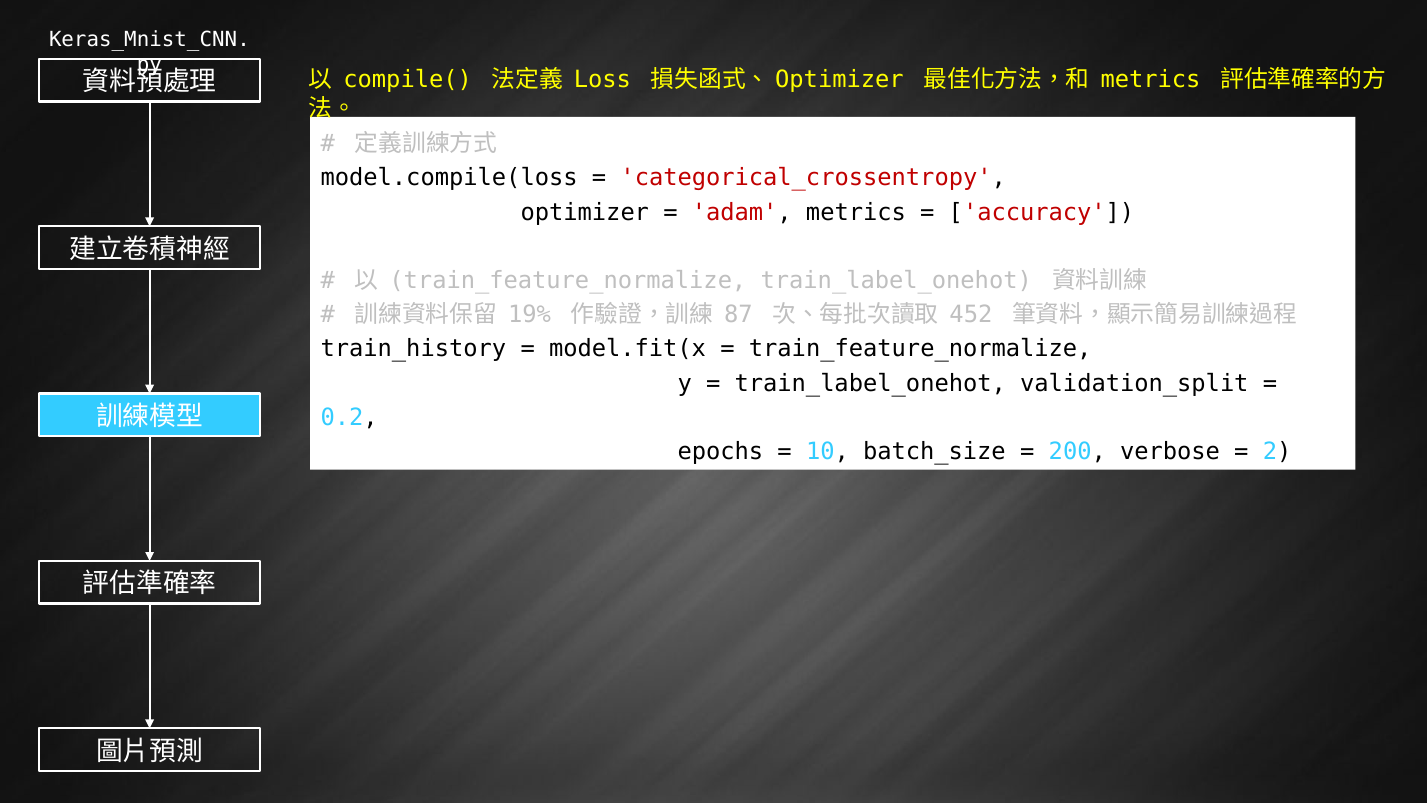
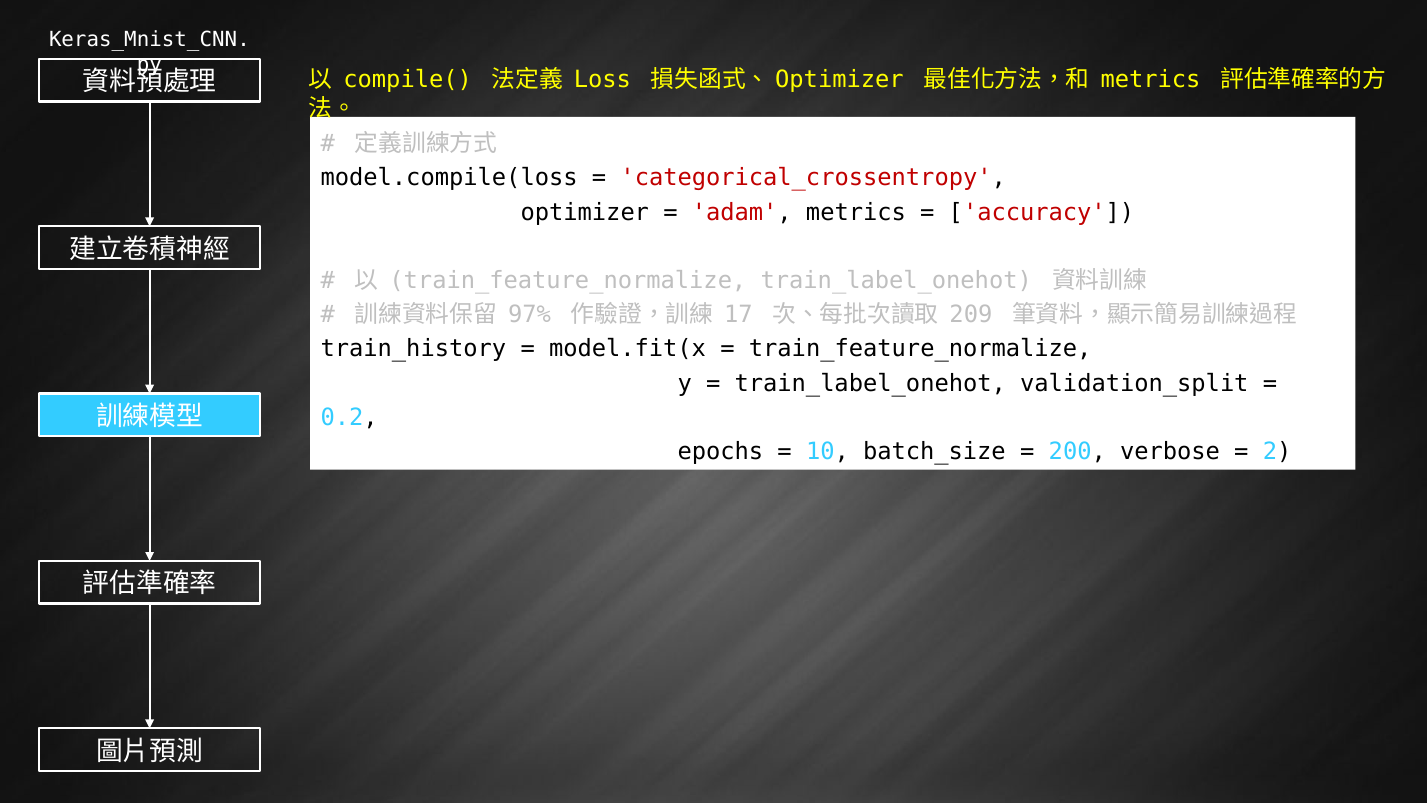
19%: 19% -> 97%
87: 87 -> 17
452: 452 -> 209
